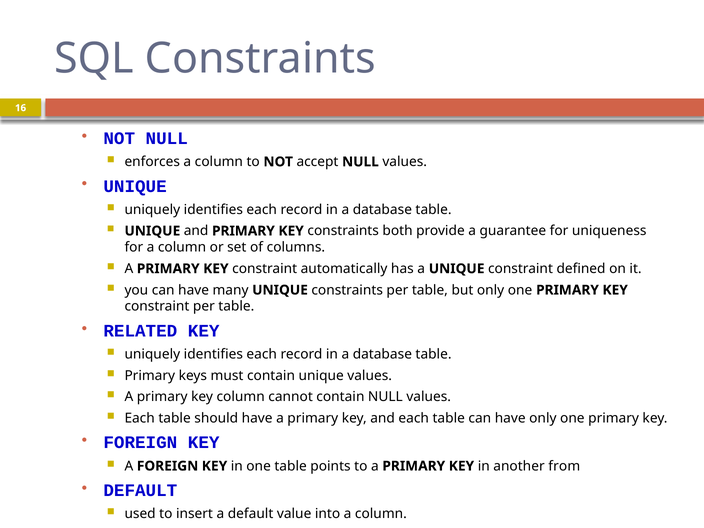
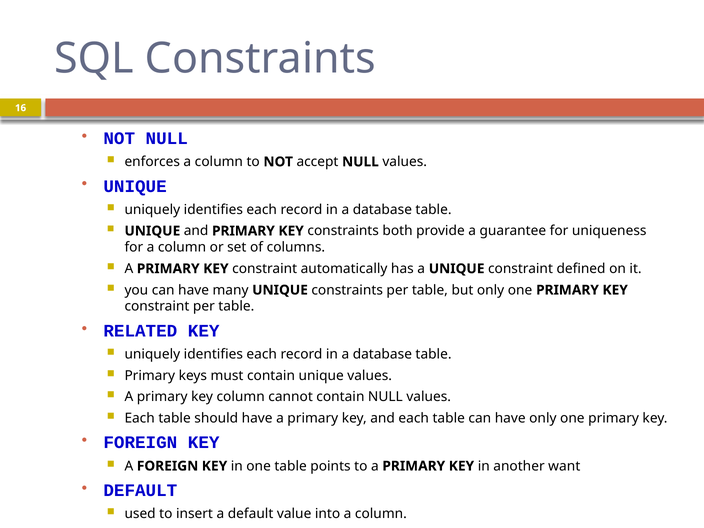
from: from -> want
